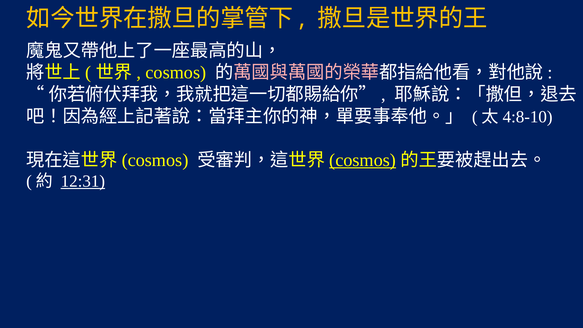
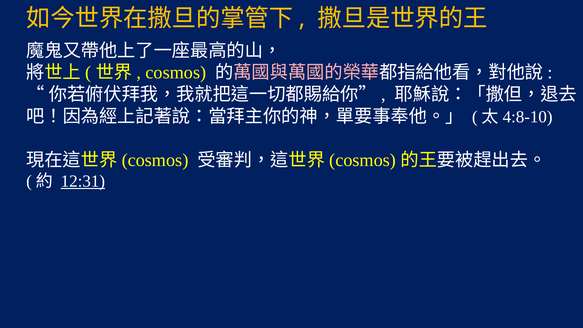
cosmos at (363, 160) underline: present -> none
